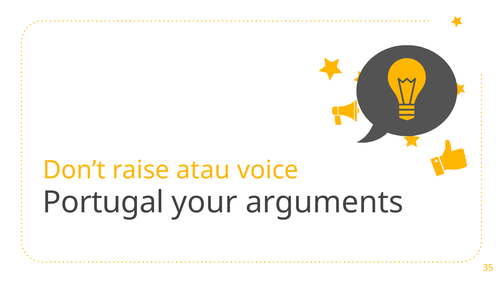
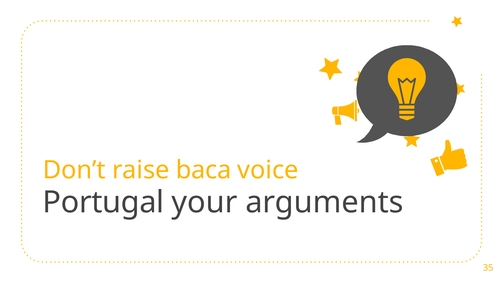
atau: atau -> baca
